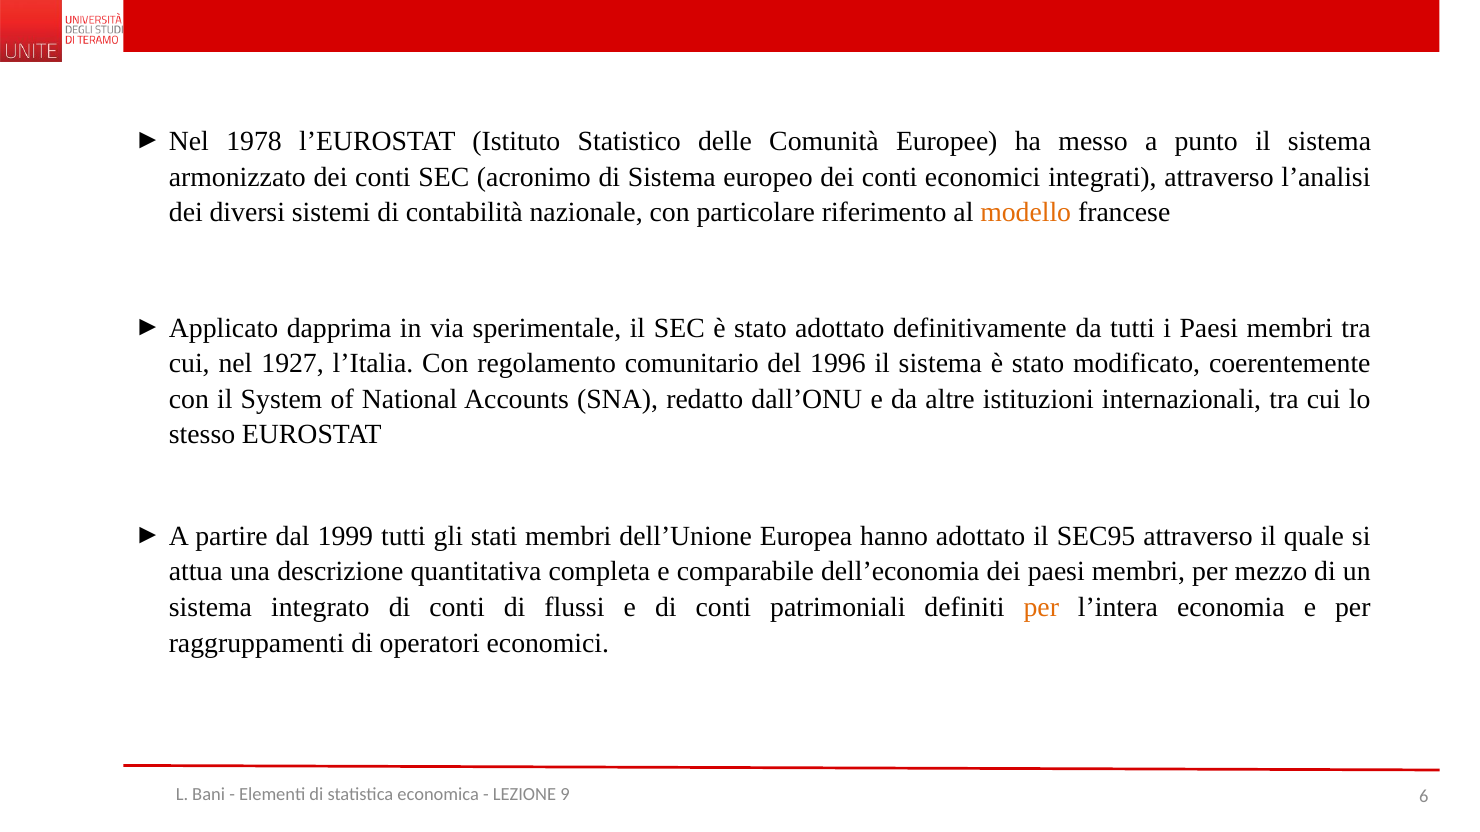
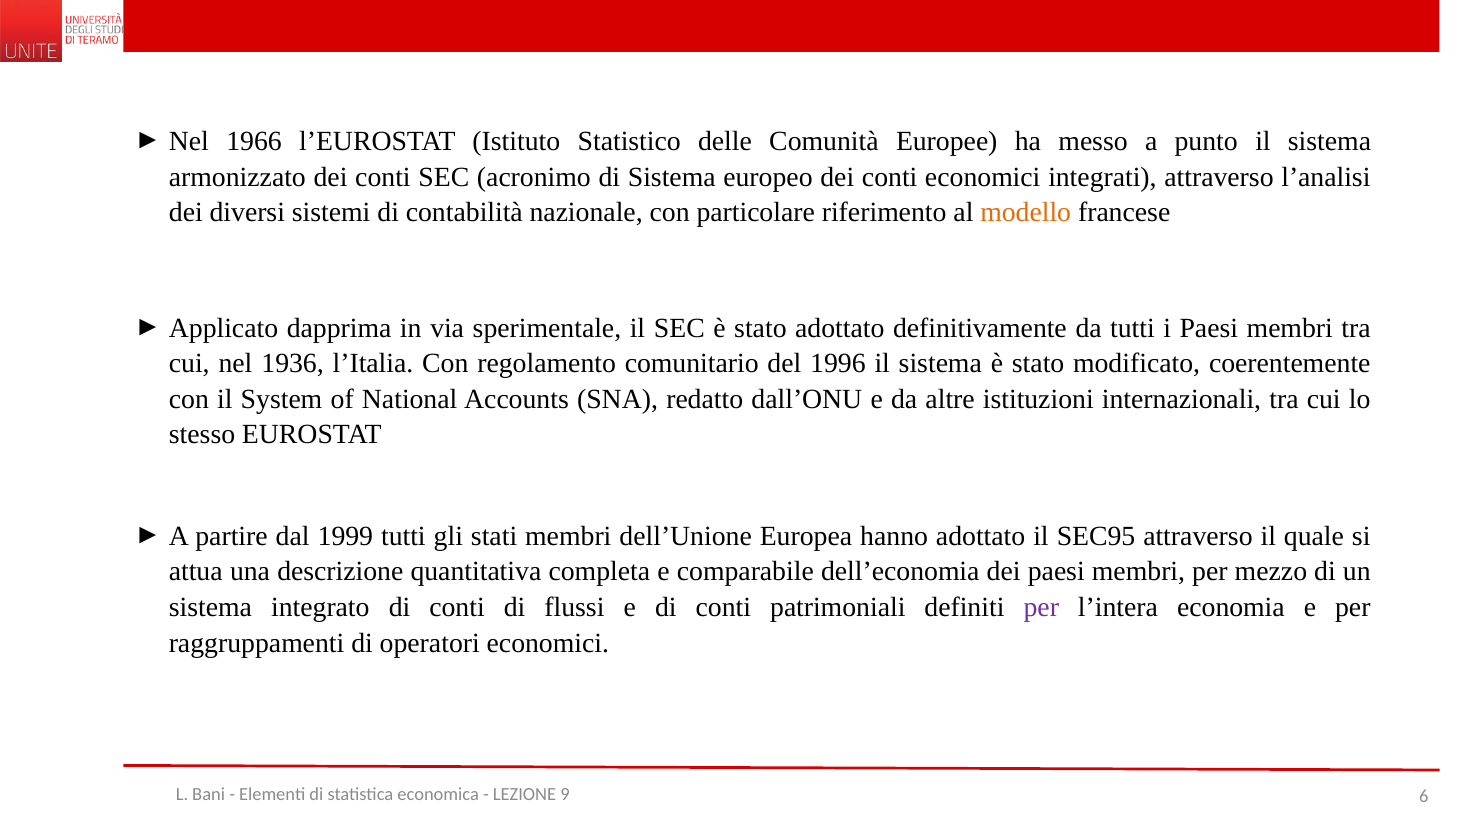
1978: 1978 -> 1966
1927: 1927 -> 1936
per at (1041, 608) colour: orange -> purple
